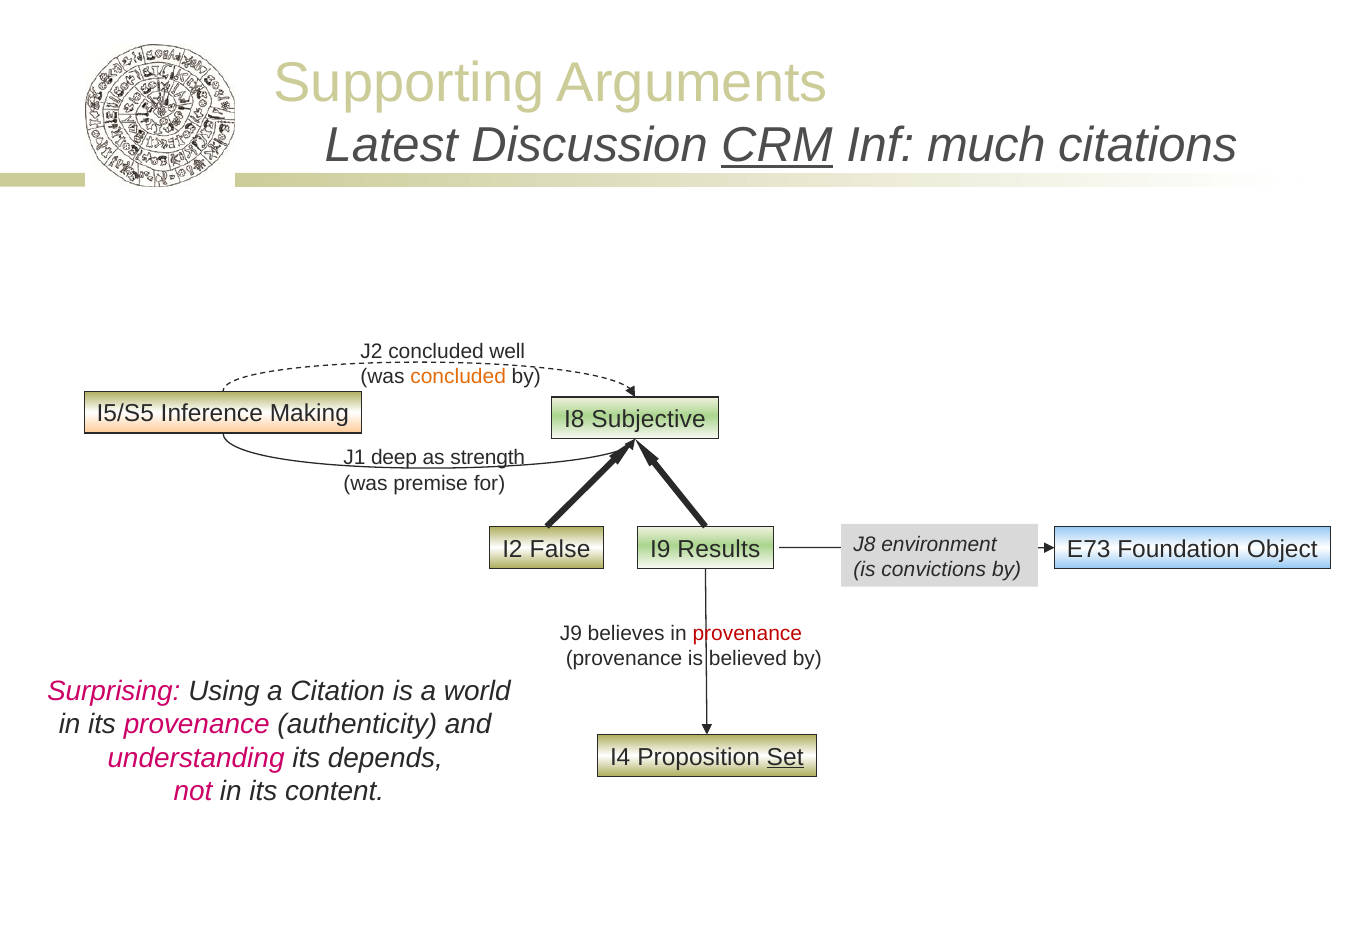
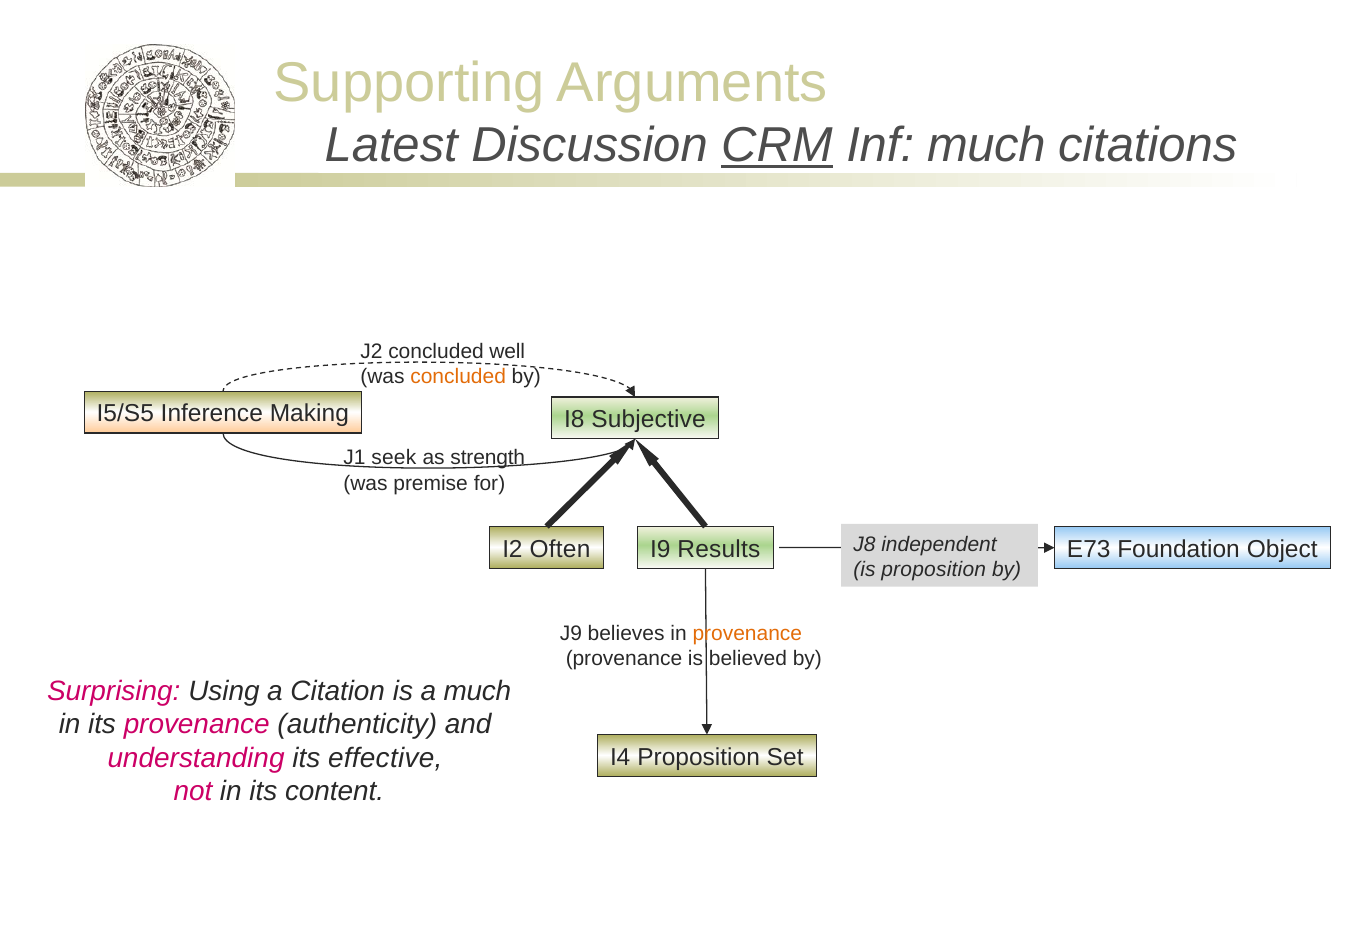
deep: deep -> seek
environment: environment -> independent
False: False -> Often
is convictions: convictions -> proposition
provenance at (747, 634) colour: red -> orange
a world: world -> much
depends: depends -> effective
Set underline: present -> none
